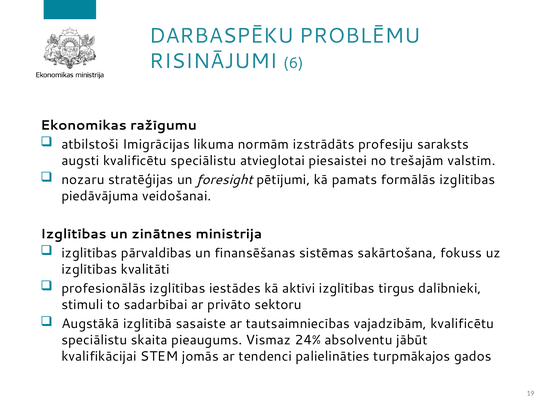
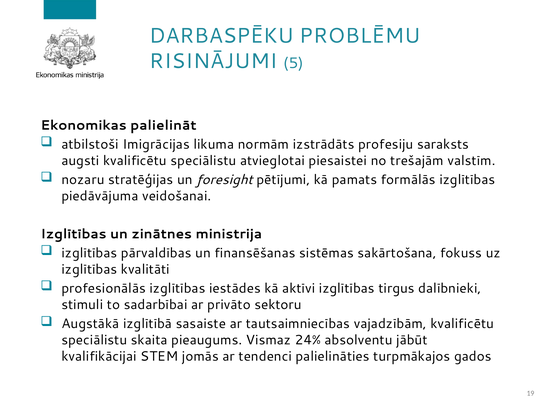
6: 6 -> 5
ražīgumu: ražīgumu -> palielināt
